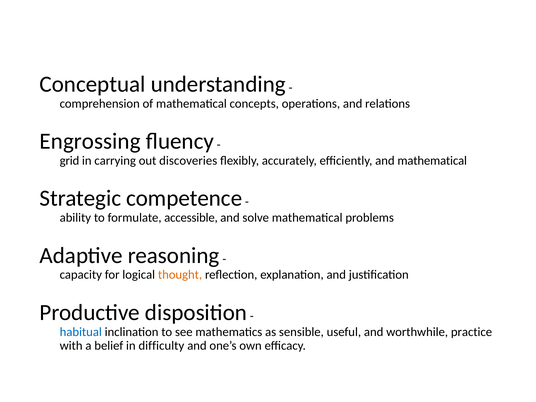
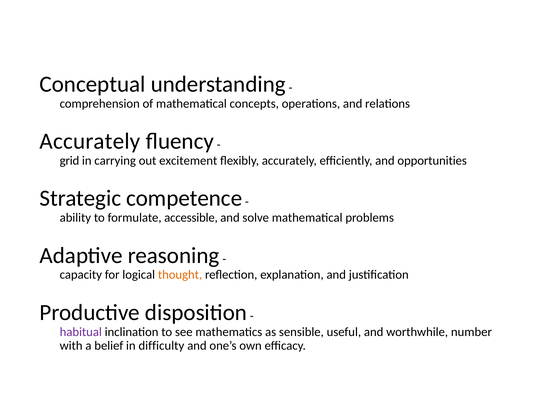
Engrossing at (90, 141): Engrossing -> Accurately
discoveries: discoveries -> excitement
and mathematical: mathematical -> opportunities
habitual colour: blue -> purple
practice: practice -> number
